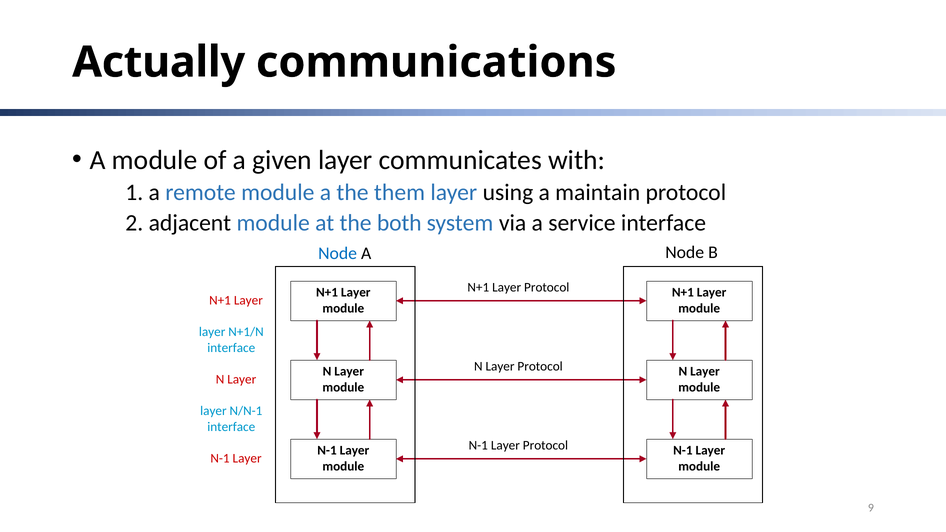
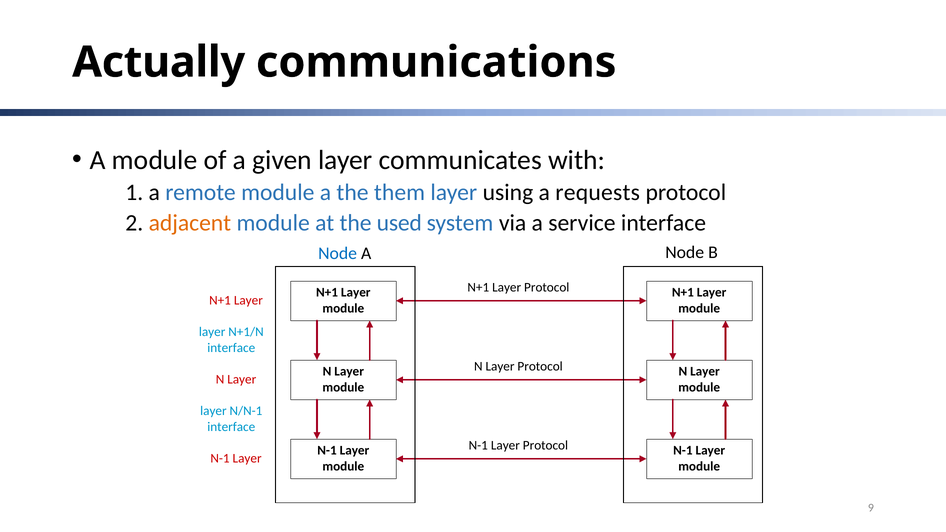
maintain: maintain -> requests
adjacent colour: black -> orange
both: both -> used
